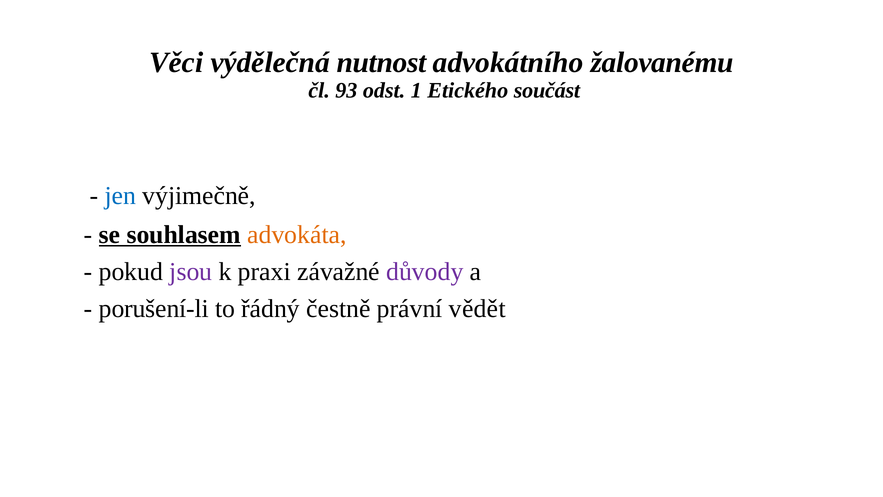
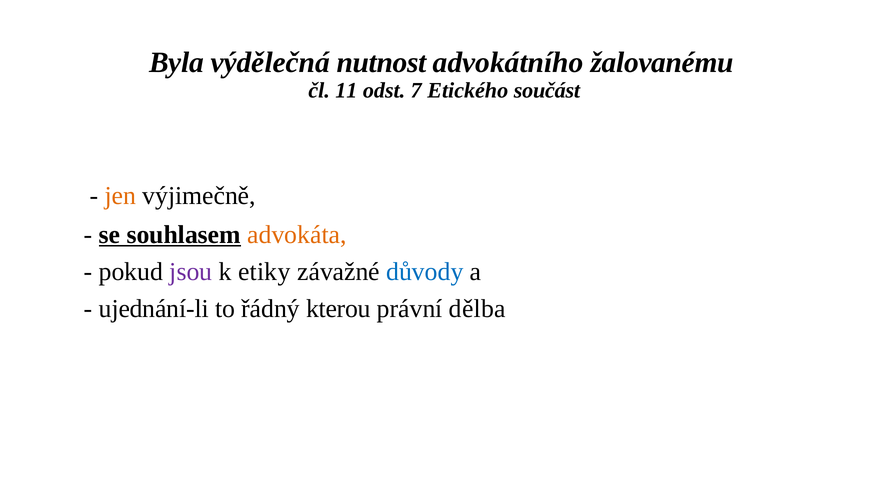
Věci: Věci -> Byla
93: 93 -> 11
1: 1 -> 7
jen colour: blue -> orange
praxi: praxi -> etiky
důvody colour: purple -> blue
porušení-li: porušení-li -> ujednání-li
čestně: čestně -> kterou
vědět: vědět -> dělba
